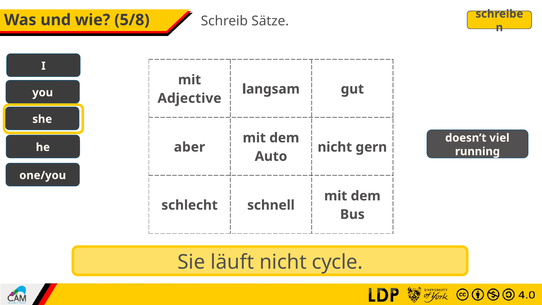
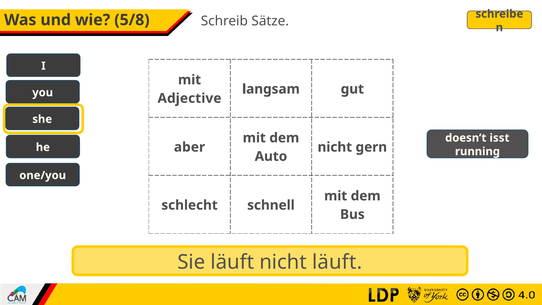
viel: viel -> isst
nicht cycle: cycle -> läuft
